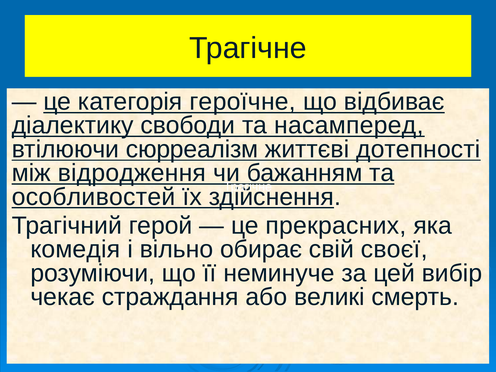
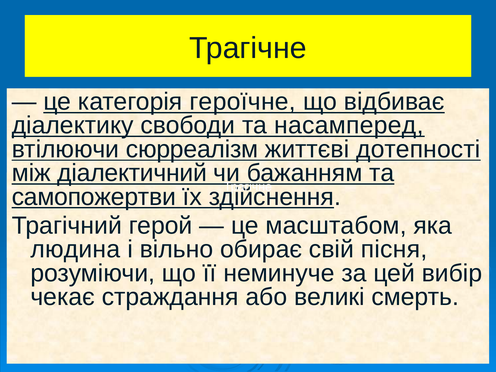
відродження: відродження -> діалектичний
особливостей: особливостей -> самопожертви
прекрасних: прекрасних -> масштабом
комедія: комедія -> людина
своєї: своєї -> пісня
